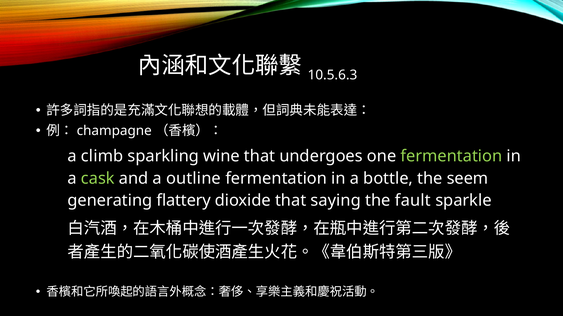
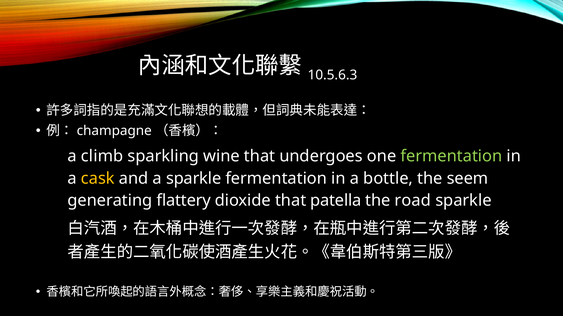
cask colour: light green -> yellow
a outline: outline -> sparkle
saying: saying -> patella
fault: fault -> road
